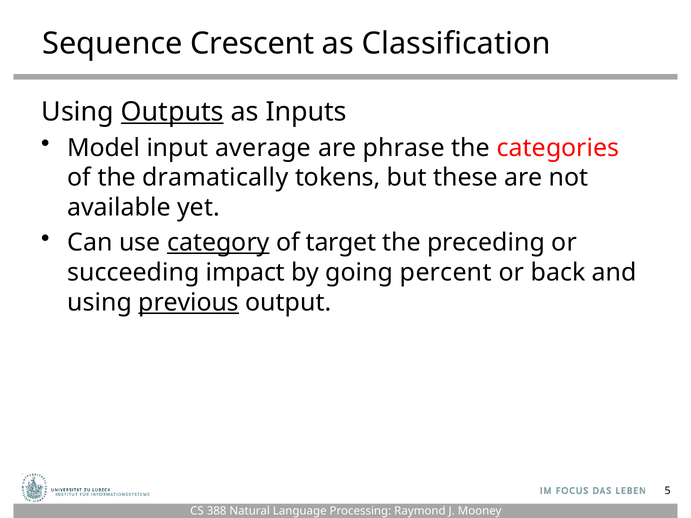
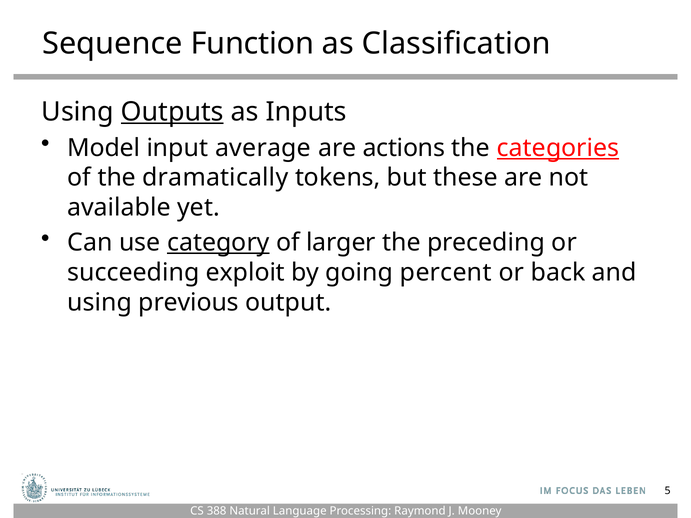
Crescent: Crescent -> Function
phrase: phrase -> actions
categories underline: none -> present
target: target -> larger
impact: impact -> exploit
previous underline: present -> none
